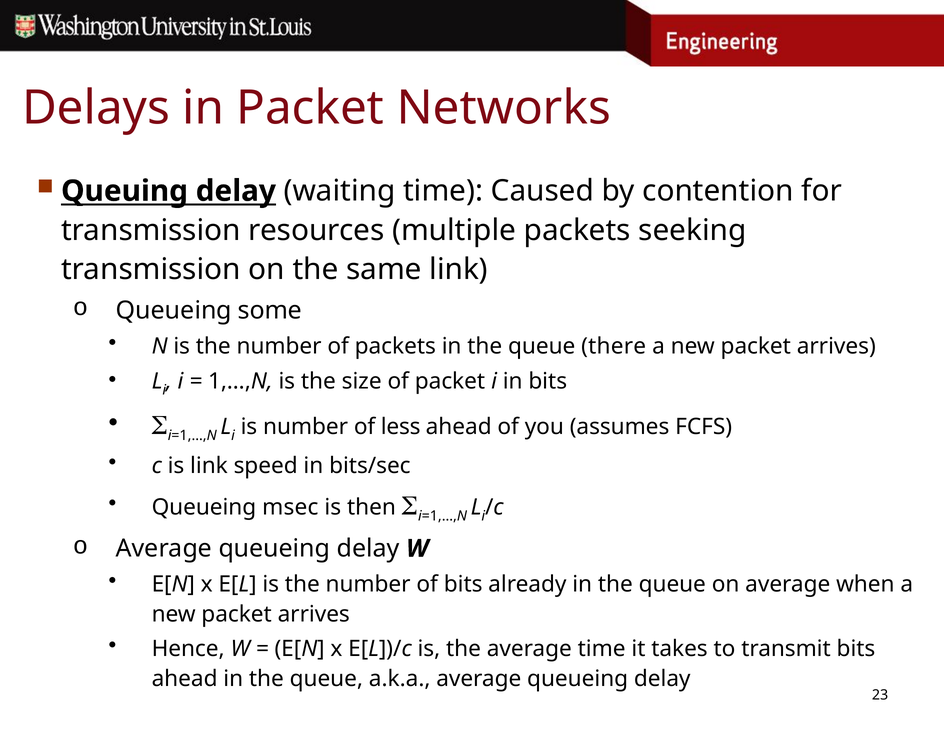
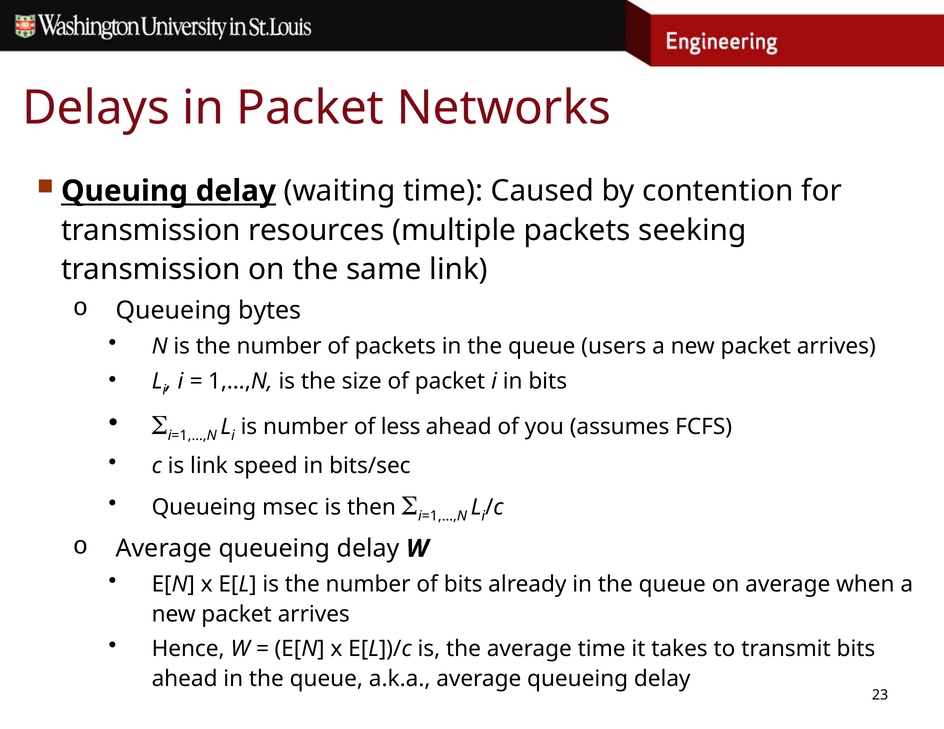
some: some -> bytes
there: there -> users
